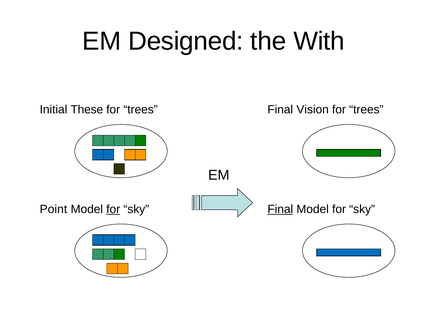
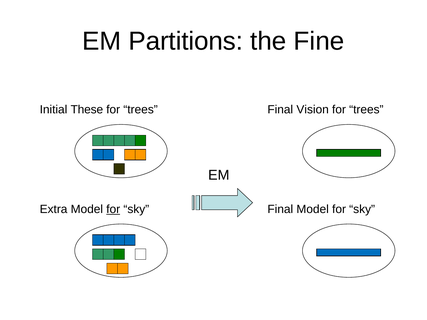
Designed: Designed -> Partitions
With: With -> Fine
Point: Point -> Extra
Final at (280, 209) underline: present -> none
